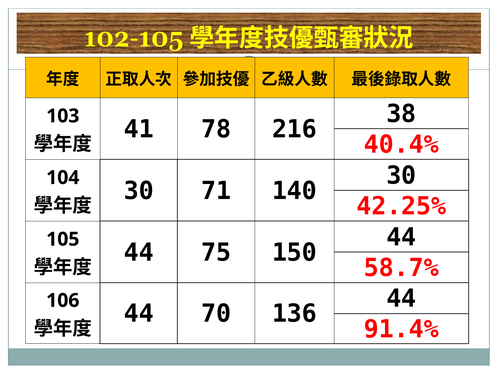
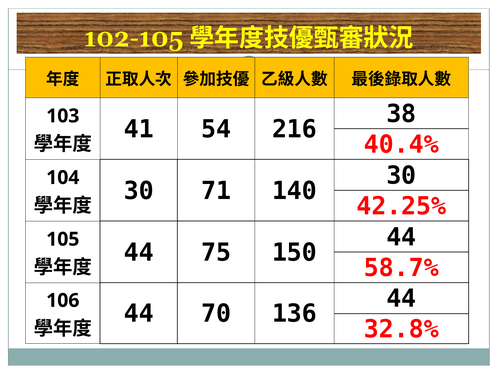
78: 78 -> 54
91.4%: 91.4% -> 32.8%
